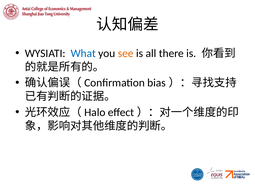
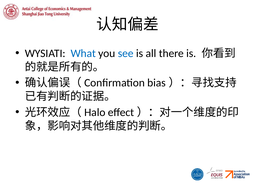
see colour: orange -> blue
